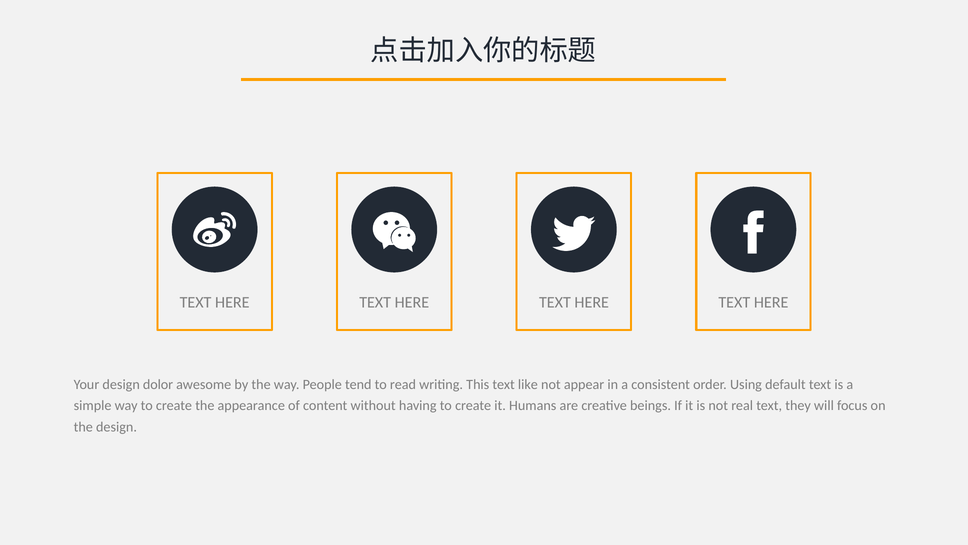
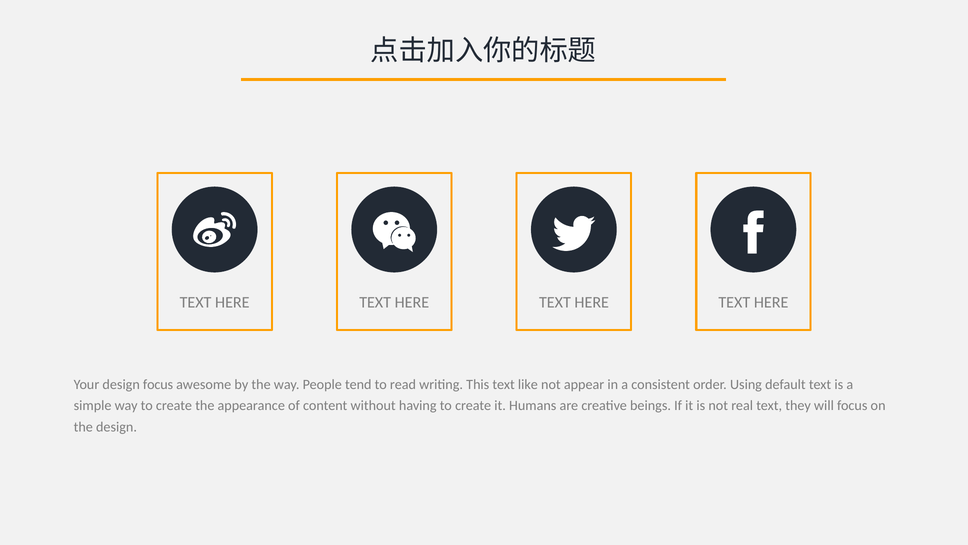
design dolor: dolor -> focus
